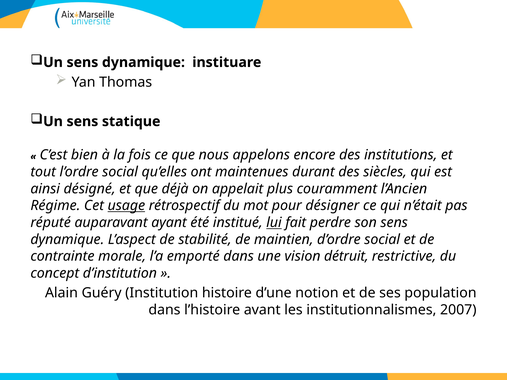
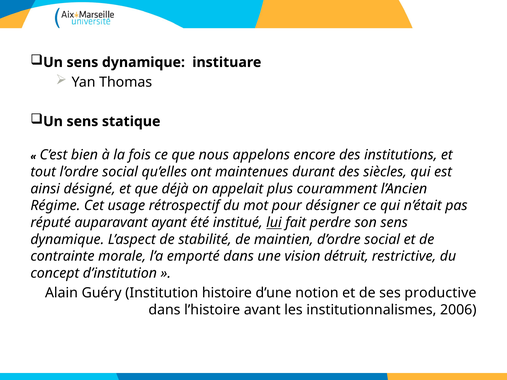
usage underline: present -> none
population: population -> productive
2007: 2007 -> 2006
